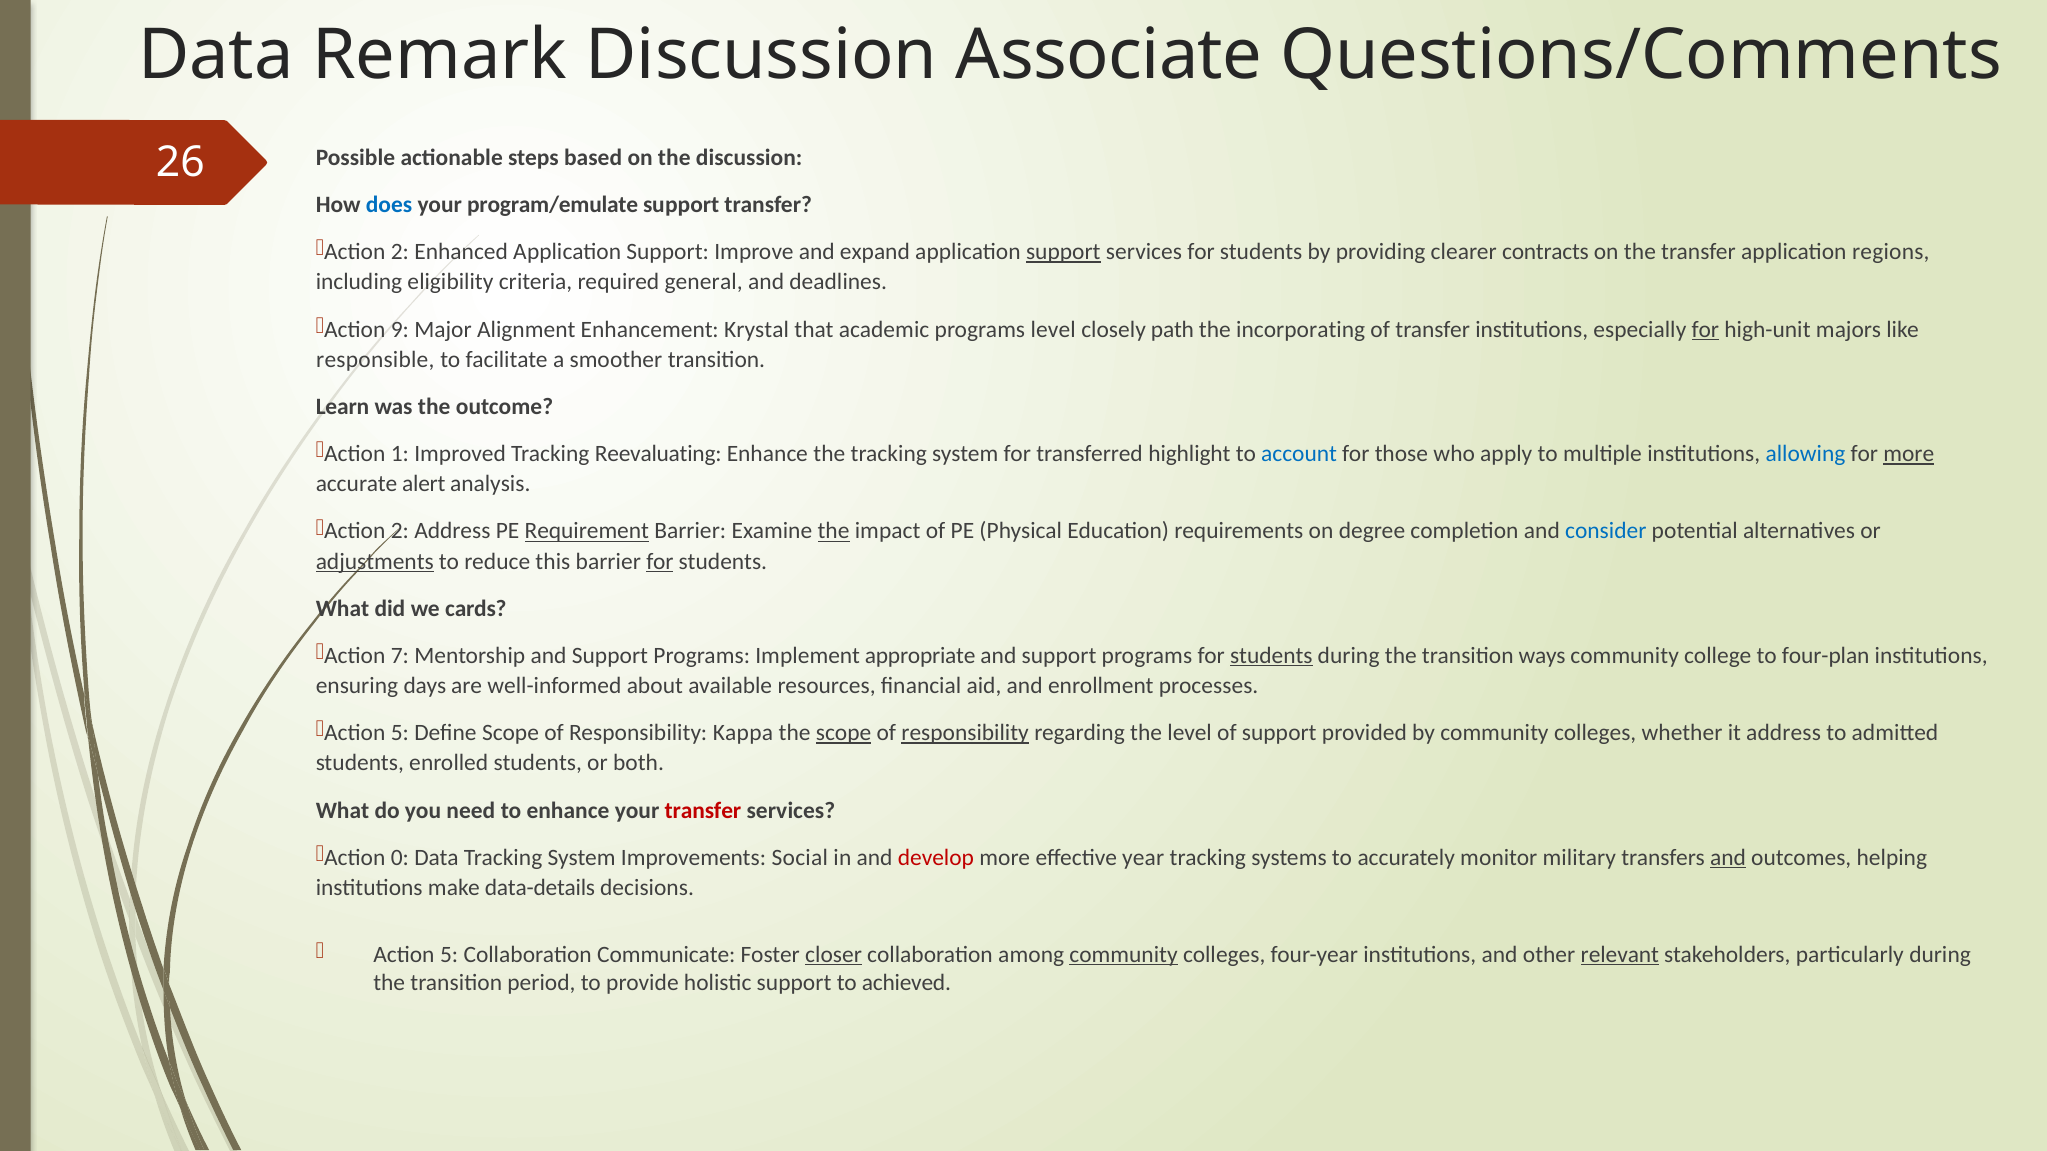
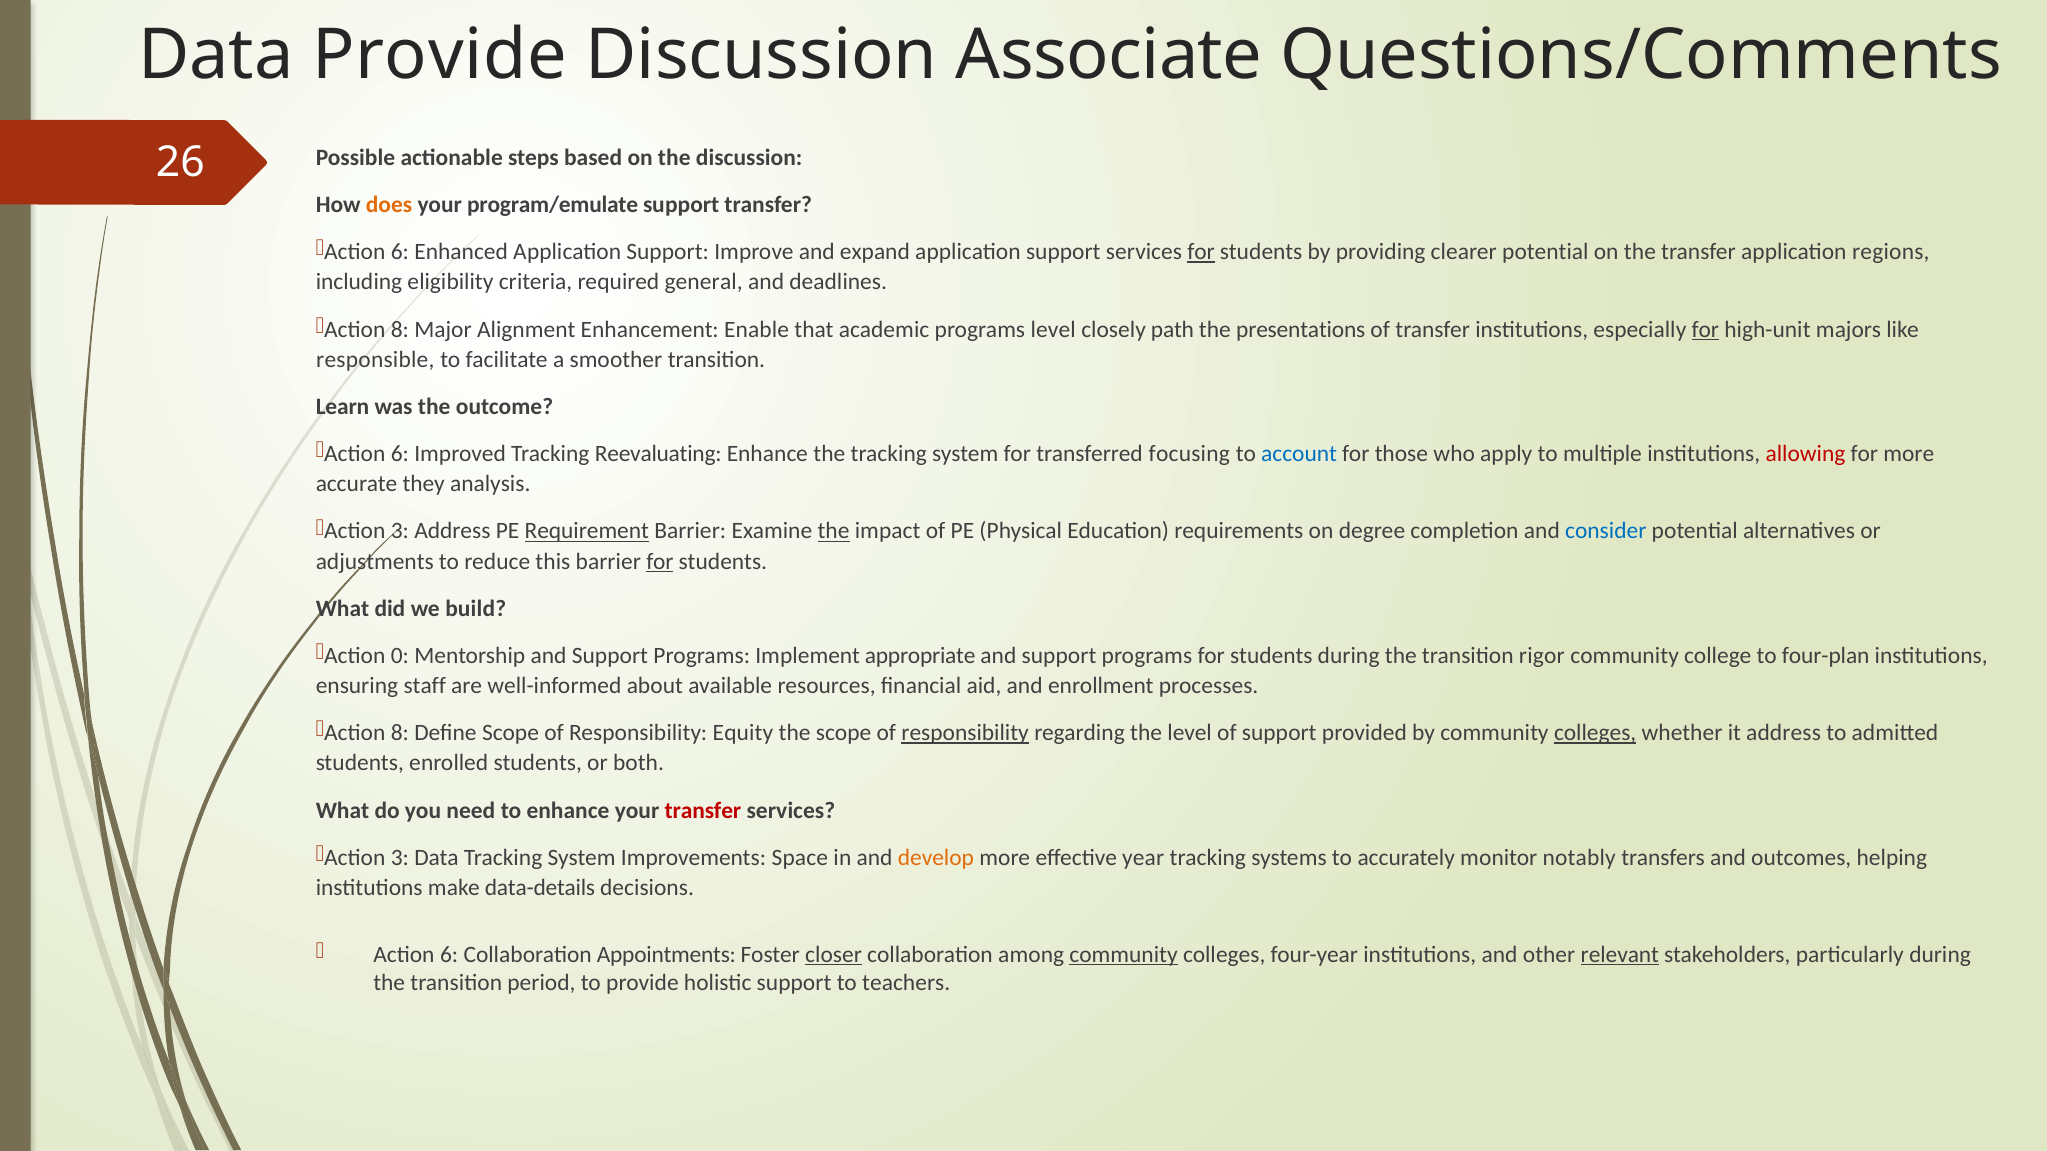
Data Remark: Remark -> Provide
does colour: blue -> orange
2 at (400, 252): 2 -> 6
support at (1063, 252) underline: present -> none
for at (1201, 252) underline: none -> present
clearer contracts: contracts -> potential
9 at (400, 329): 9 -> 8
Krystal: Krystal -> Enable
incorporating: incorporating -> presentations
1 at (400, 454): 1 -> 6
highlight: highlight -> focusing
allowing colour: blue -> red
more at (1909, 454) underline: present -> none
alert: alert -> they
2 at (400, 531): 2 -> 3
adjustments underline: present -> none
cards: cards -> build
7: 7 -> 0
students at (1271, 656) underline: present -> none
ways: ways -> rigor
days: days -> staff
5 at (400, 733): 5 -> 8
Kappa: Kappa -> Equity
scope at (844, 733) underline: present -> none
colleges at (1595, 733) underline: none -> present
0 at (400, 858): 0 -> 3
Social: Social -> Space
develop colour: red -> orange
military: military -> notably
and at (1728, 858) underline: present -> none
Action 5: 5 -> 6
Communicate: Communicate -> Appointments
achieved: achieved -> teachers
